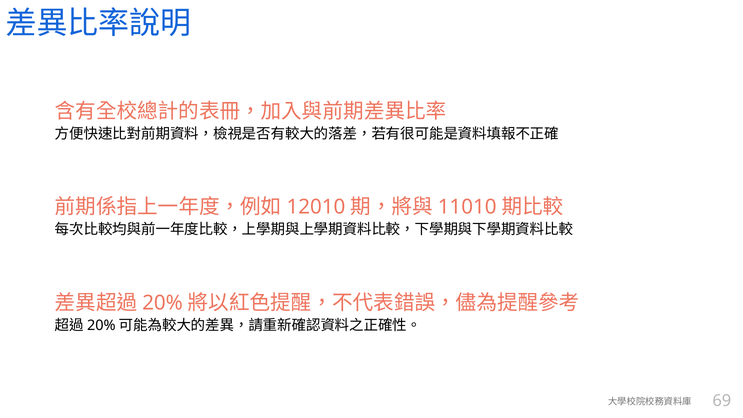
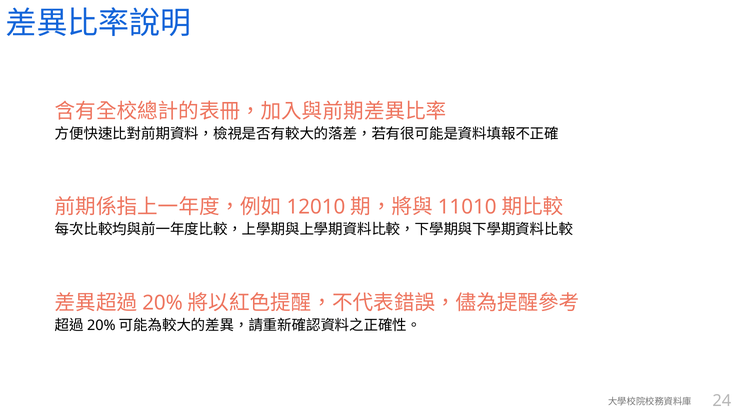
69: 69 -> 24
